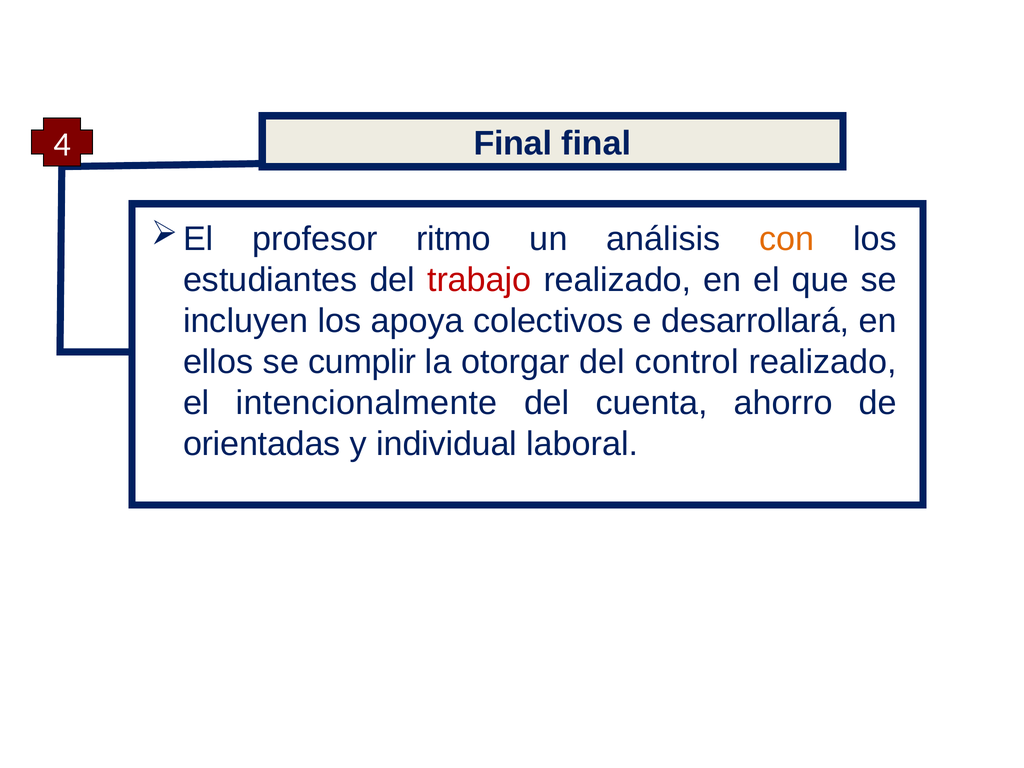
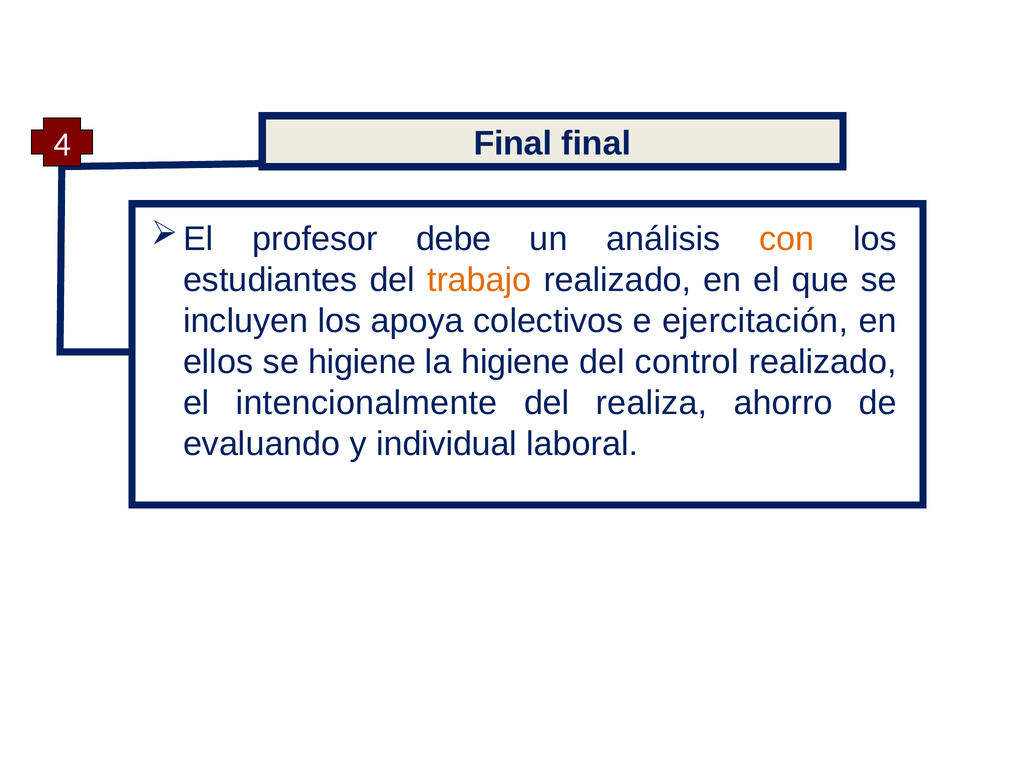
ritmo: ritmo -> debe
trabajo colour: red -> orange
desarrollará: desarrollará -> ejercitación
se cumplir: cumplir -> higiene
la otorgar: otorgar -> higiene
cuenta: cuenta -> realiza
orientadas: orientadas -> evaluando
